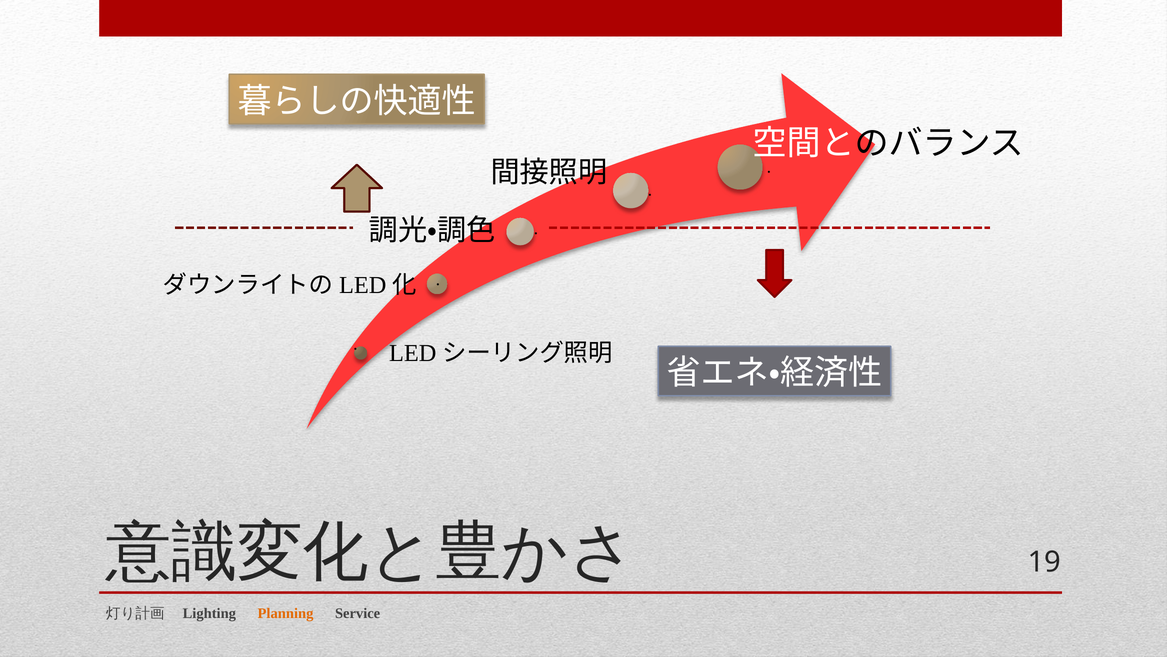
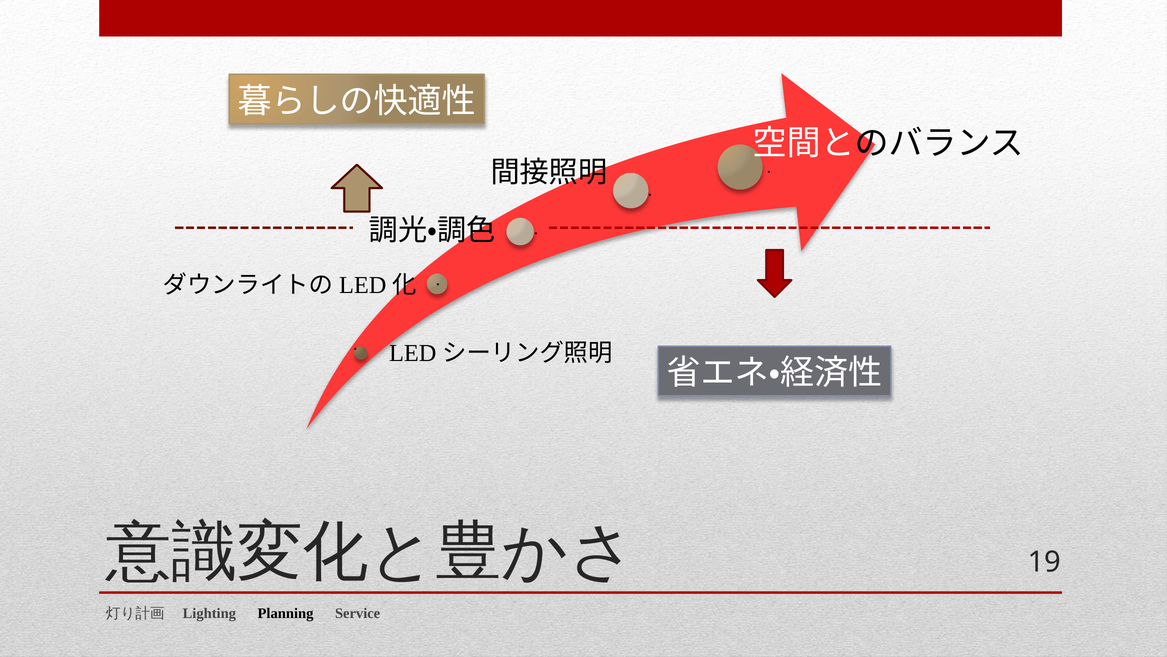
Planning colour: orange -> black
